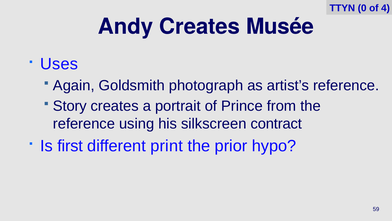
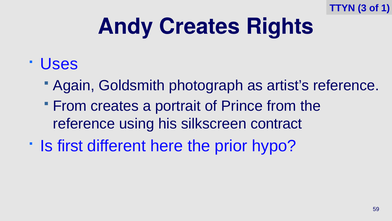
0: 0 -> 3
4: 4 -> 1
Musée: Musée -> Rights
Story at (70, 106): Story -> From
print: print -> here
